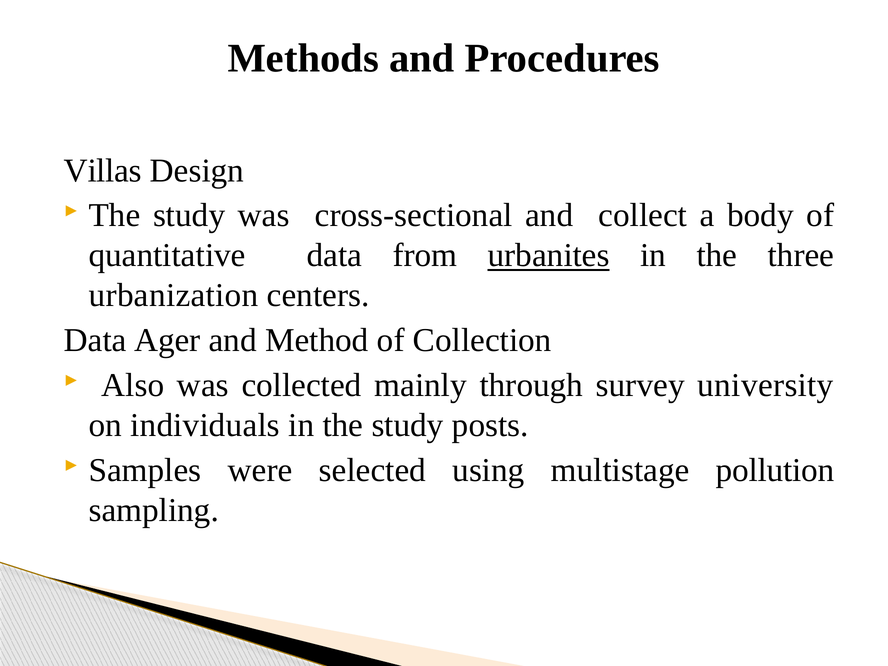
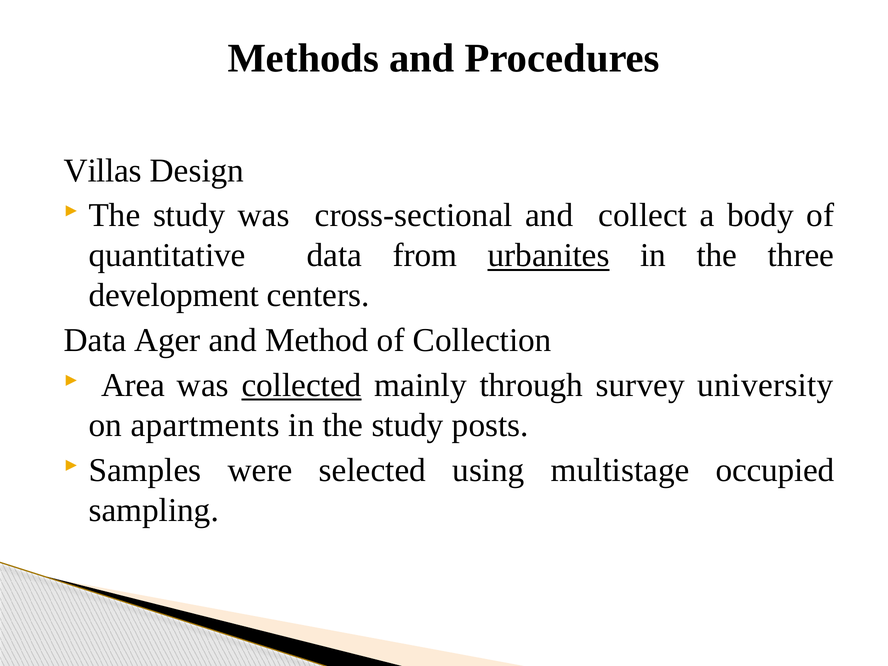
urbanization: urbanization -> development
Also: Also -> Area
collected underline: none -> present
individuals: individuals -> apartments
pollution: pollution -> occupied
